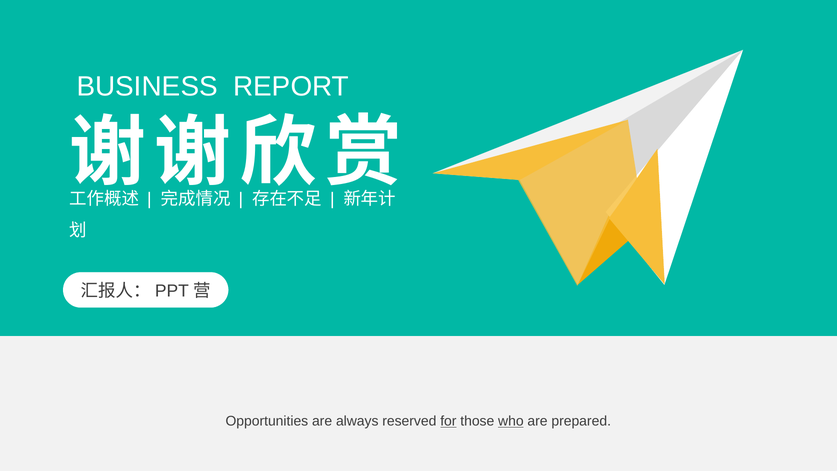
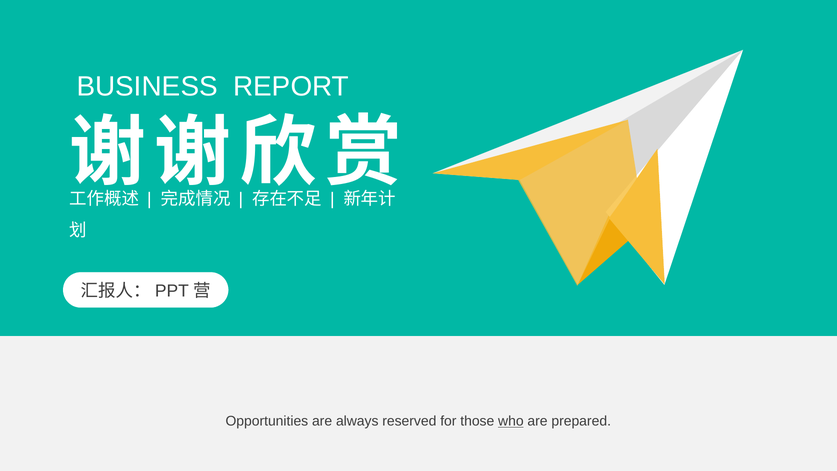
for underline: present -> none
